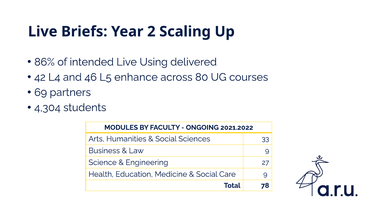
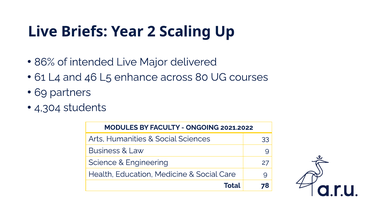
Using: Using -> Major
42: 42 -> 61
